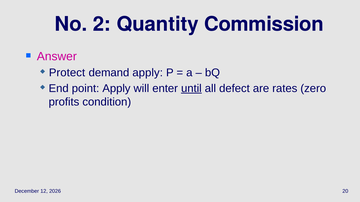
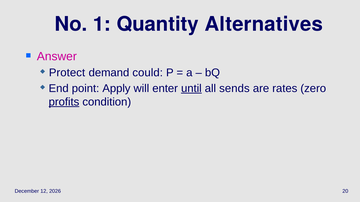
2: 2 -> 1
Commission: Commission -> Alternatives
demand apply: apply -> could
defect: defect -> sends
profits underline: none -> present
